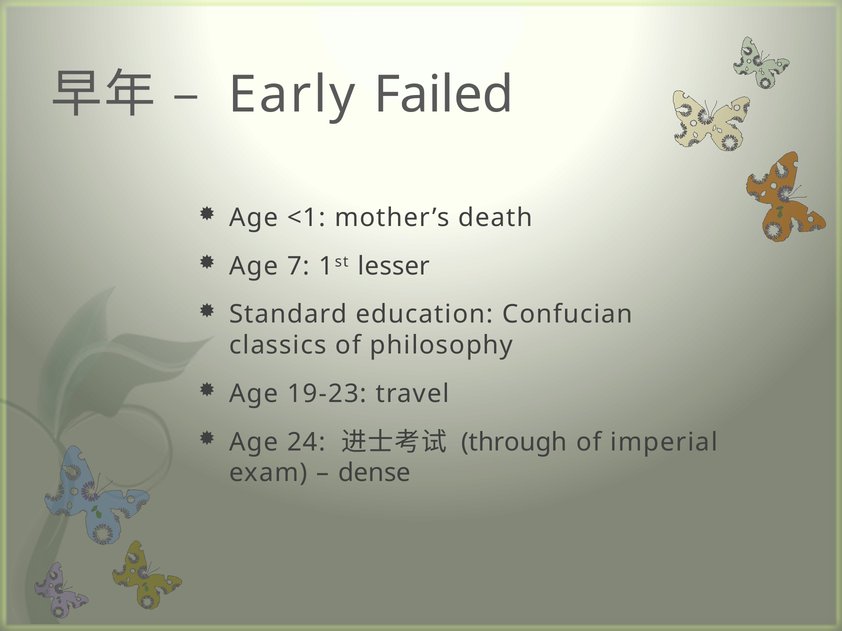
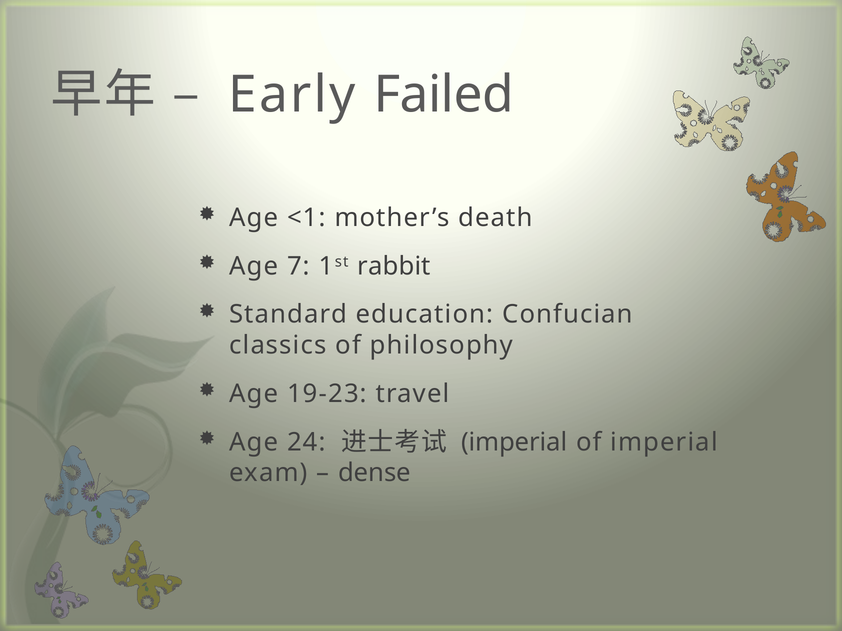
lesser: lesser -> rabbit
through at (514, 442): through -> imperial
